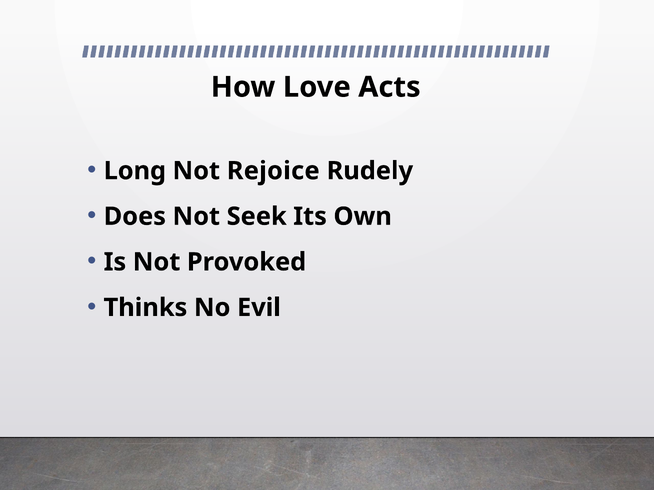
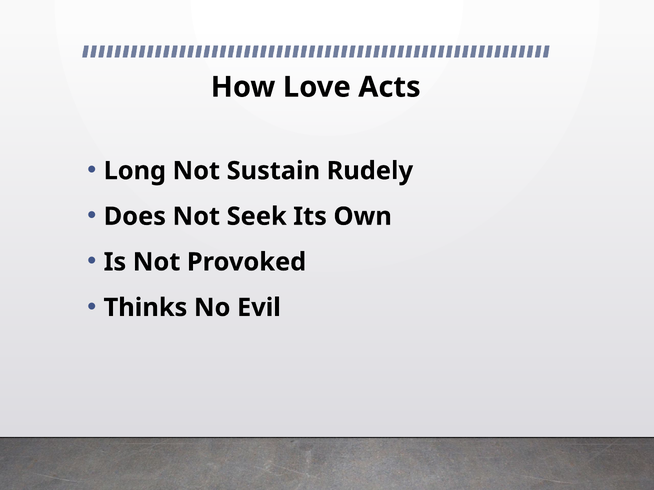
Rejoice: Rejoice -> Sustain
